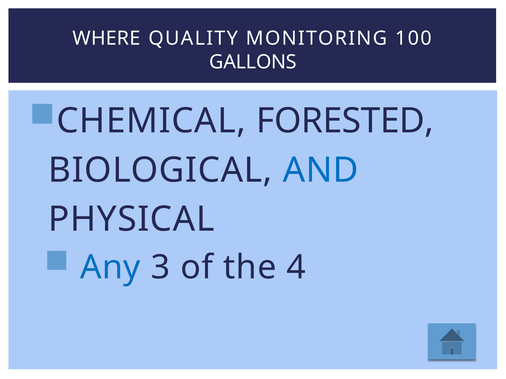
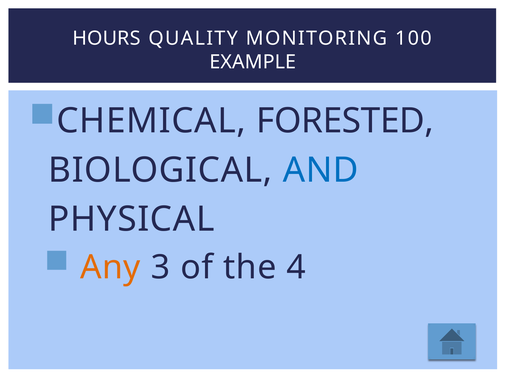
WHERE: WHERE -> HOURS
GALLONS: GALLONS -> EXAMPLE
Any colour: blue -> orange
